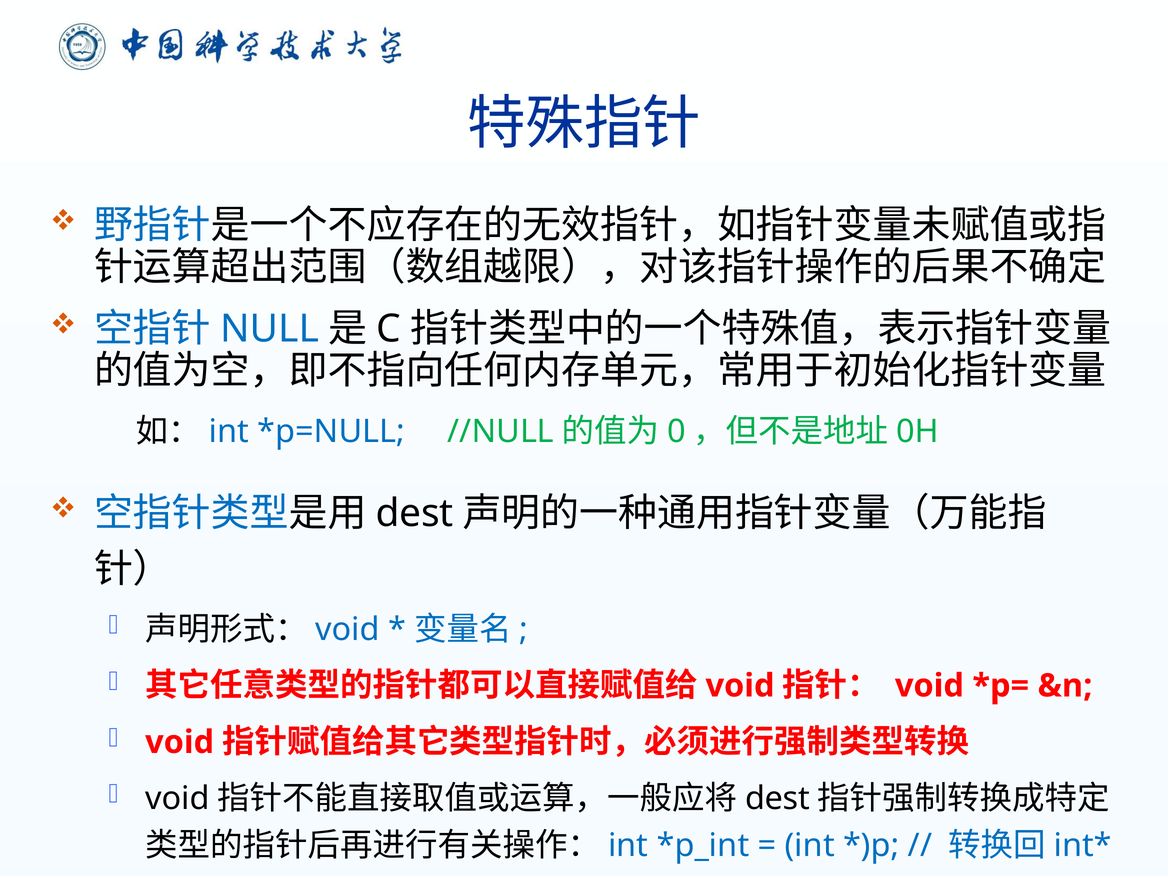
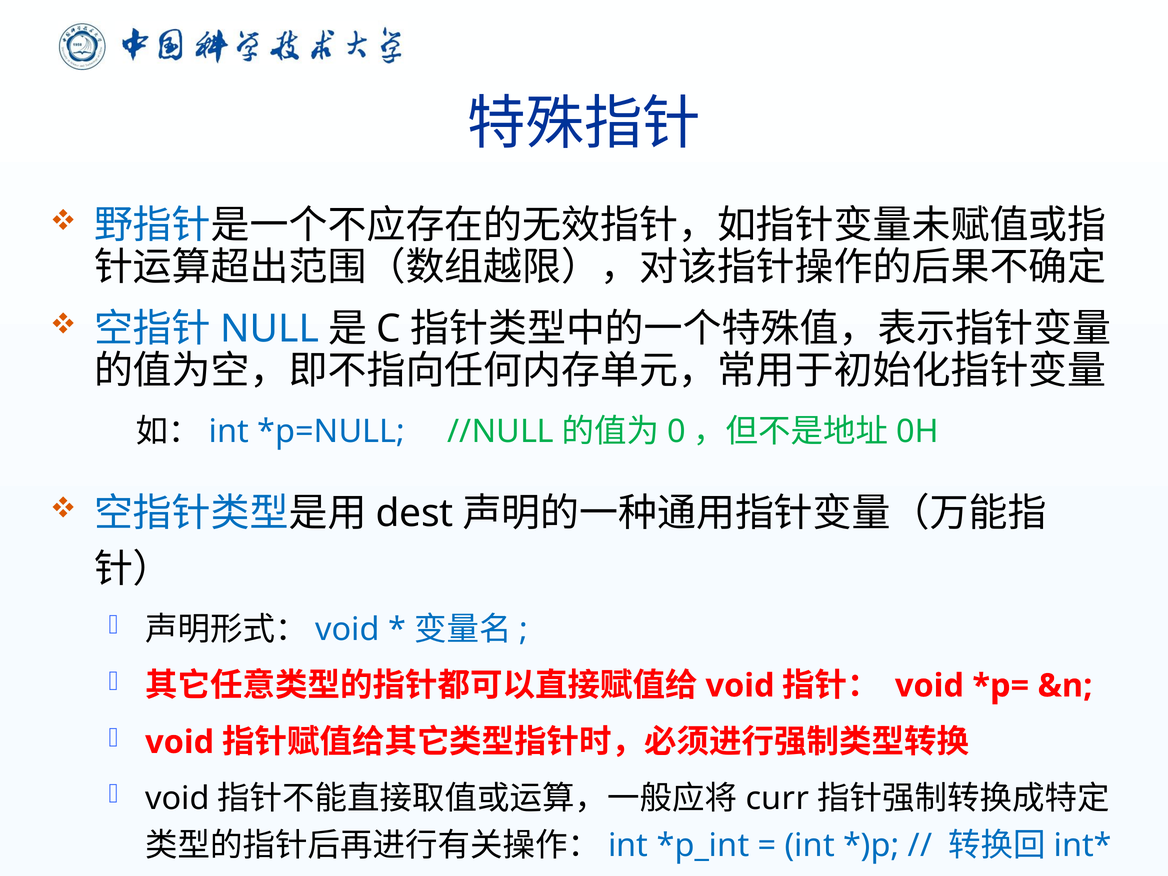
dest at (778, 799): dest -> curr
